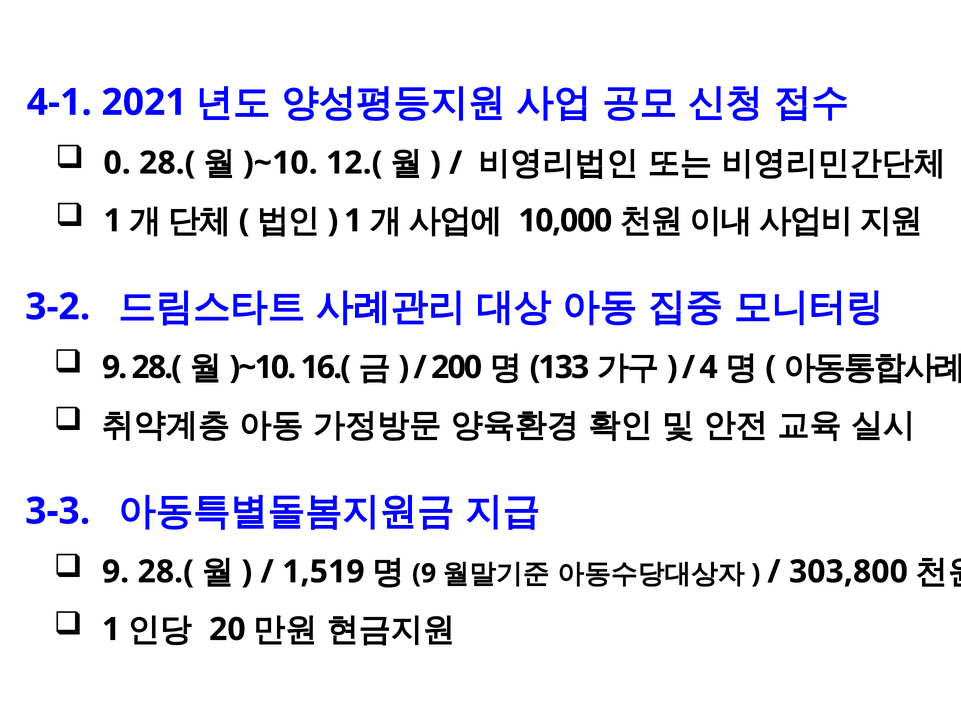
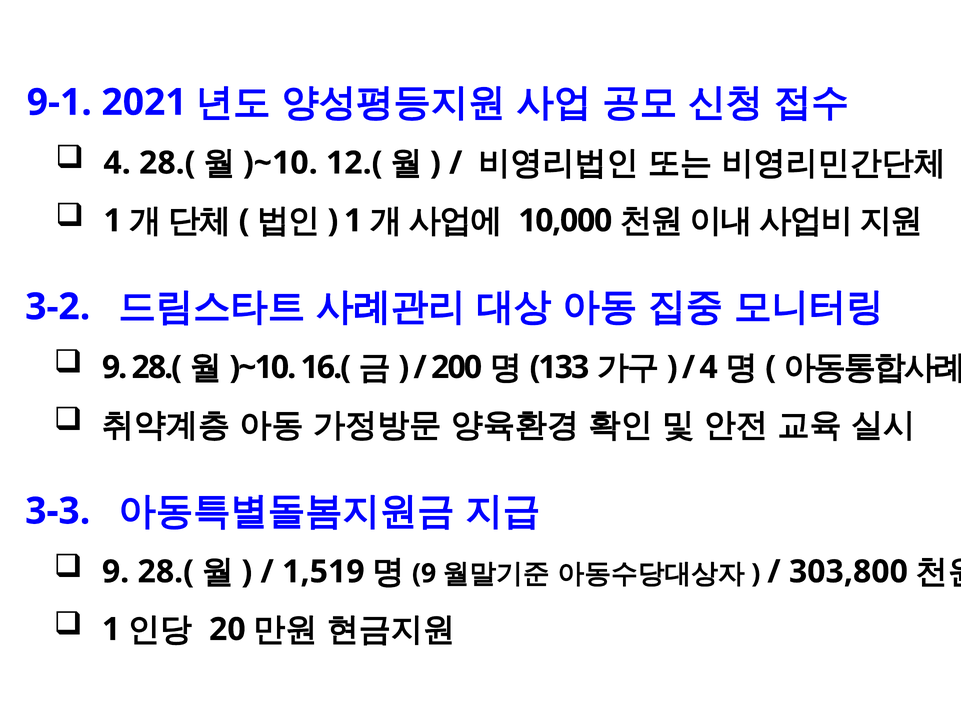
4-1: 4-1 -> 9-1
0 at (117, 163): 0 -> 4
